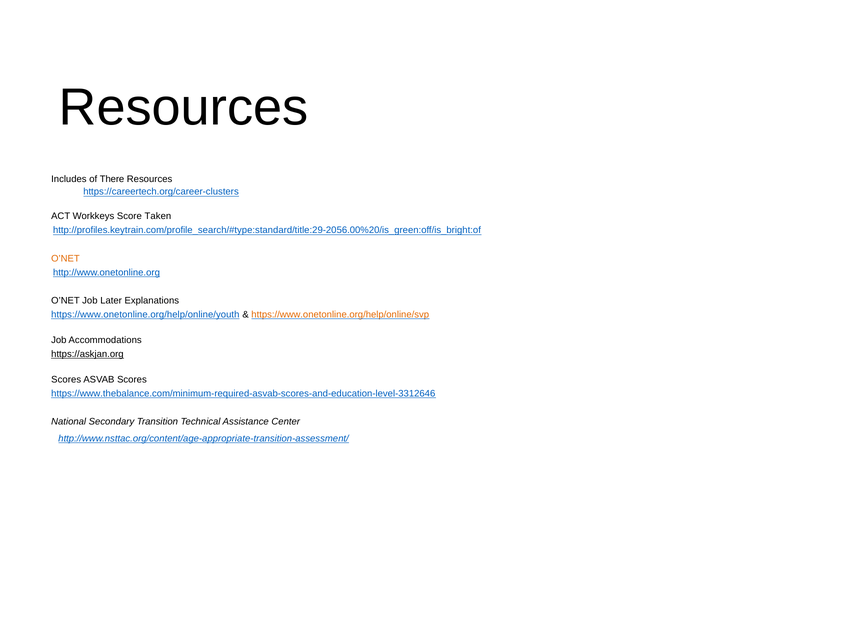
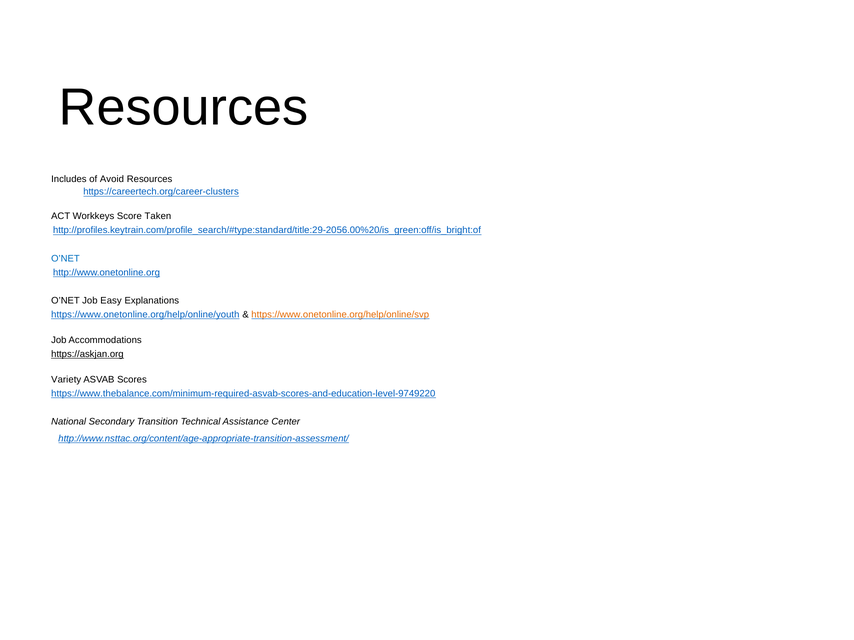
There: There -> Avoid
O’NET at (65, 259) colour: orange -> blue
Later: Later -> Easy
Scores at (66, 380): Scores -> Variety
https://www.thebalance.com/minimum-required-asvab-scores-and-education-level-3312646: https://www.thebalance.com/minimum-required-asvab-scores-and-education-level-3312646 -> https://www.thebalance.com/minimum-required-asvab-scores-and-education-level-9749220
